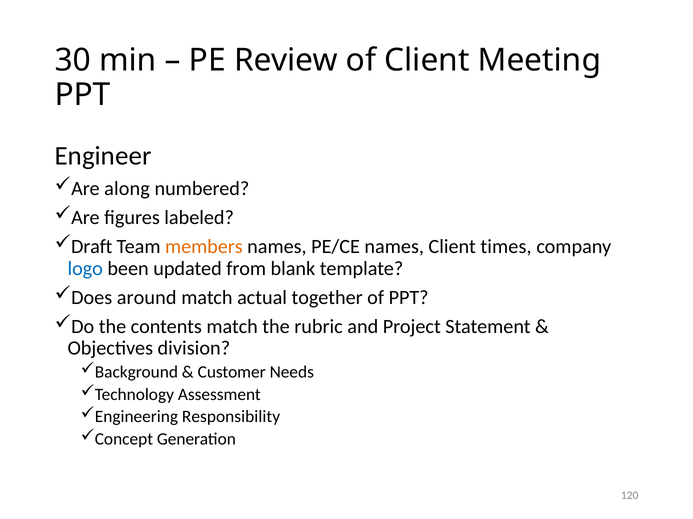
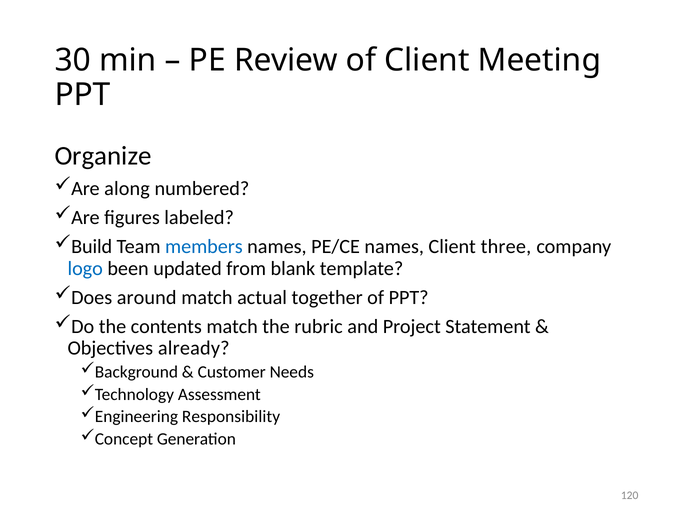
Engineer: Engineer -> Organize
Draft: Draft -> Build
members colour: orange -> blue
times: times -> three
division: division -> already
